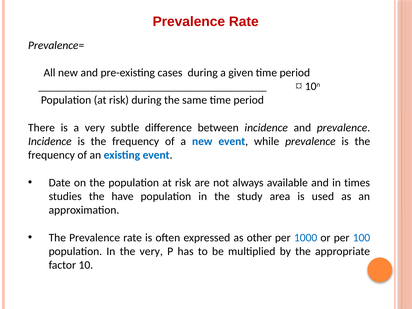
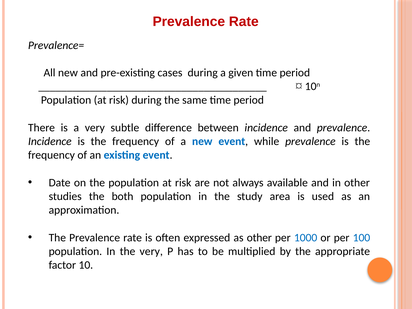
in times: times -> other
have: have -> both
